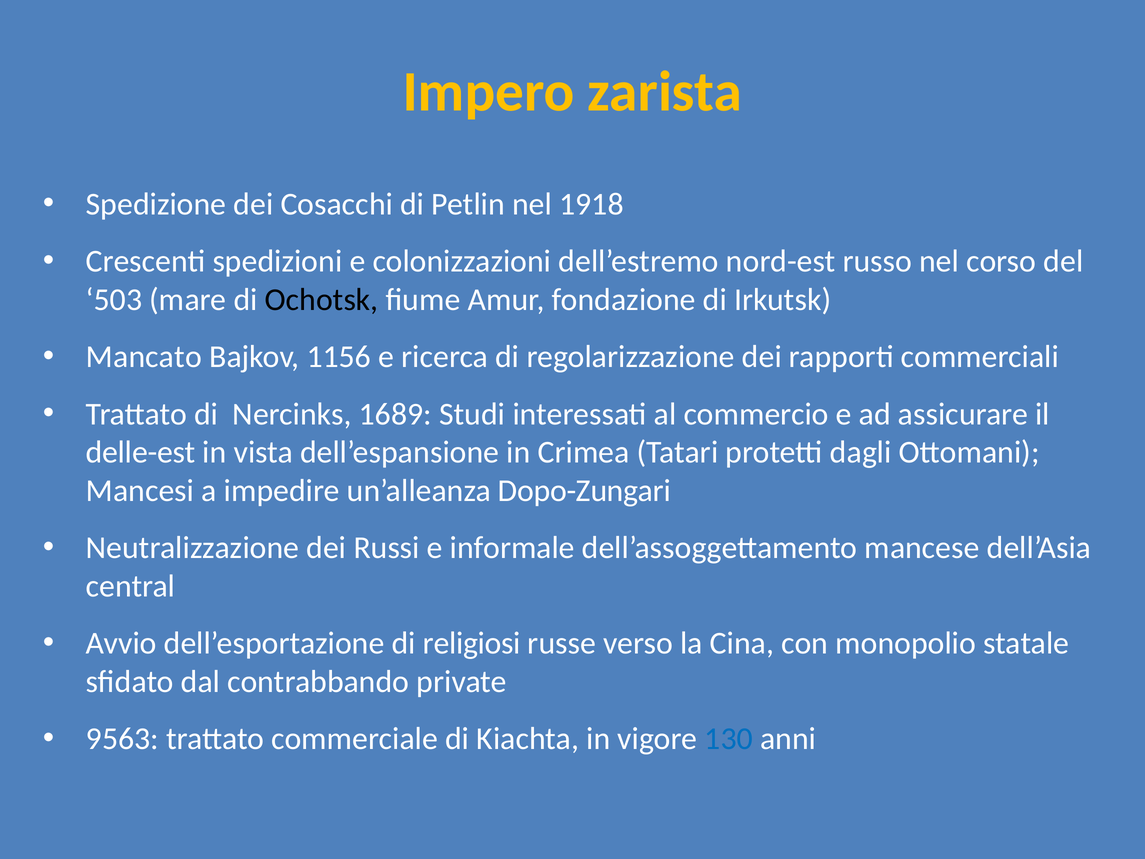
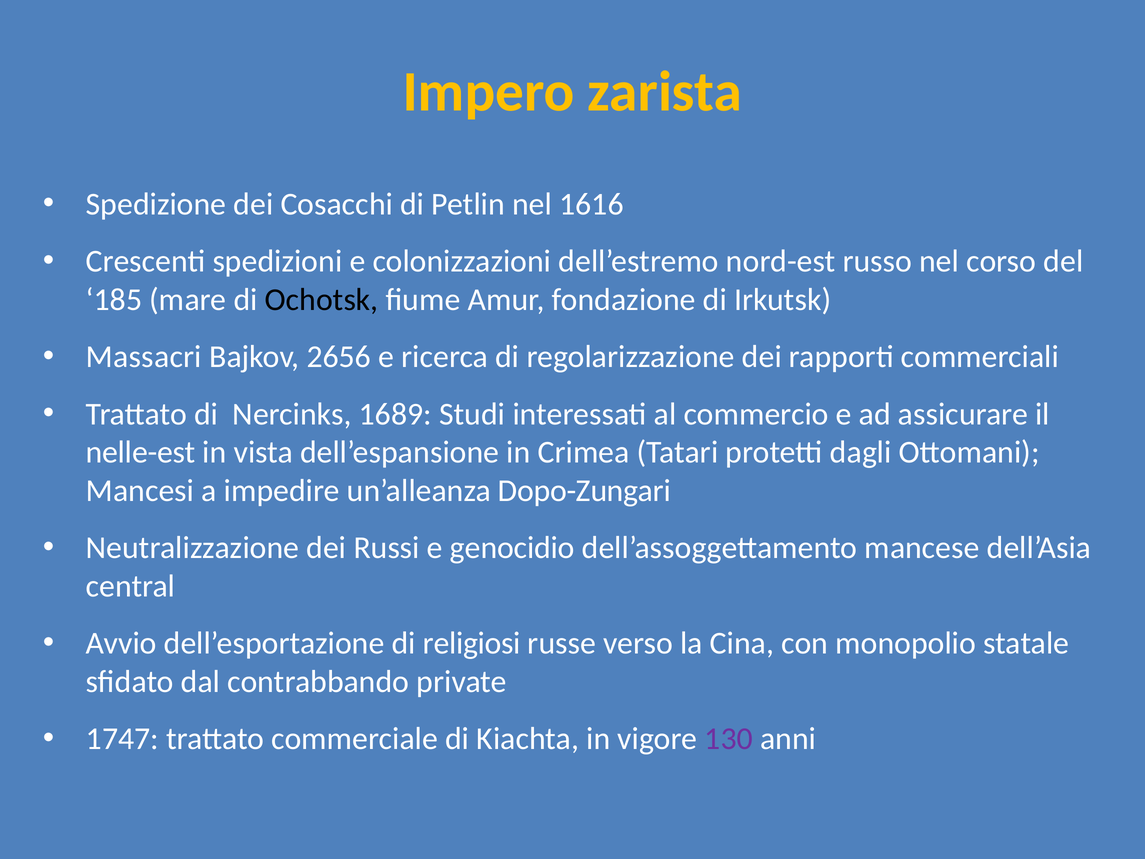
1918: 1918 -> 1616
503: 503 -> 185
Mancato: Mancato -> Massacri
1156: 1156 -> 2656
delle-est: delle-est -> nelle-est
informale: informale -> genocidio
9563: 9563 -> 1747
130 colour: blue -> purple
